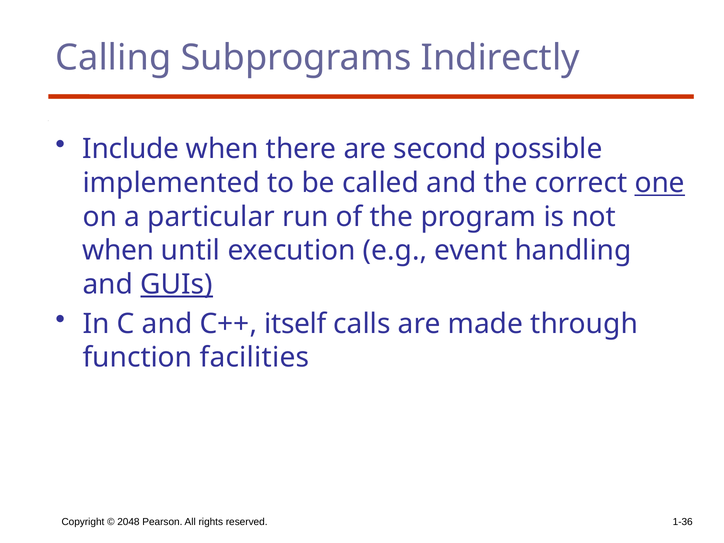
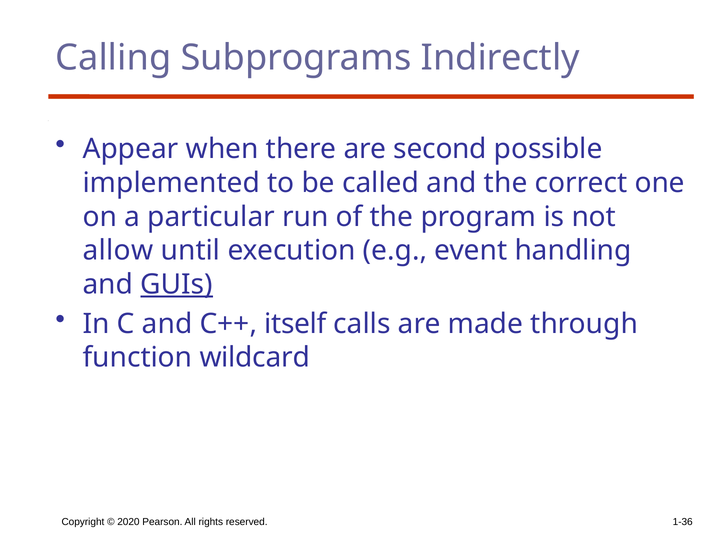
Include: Include -> Appear
one underline: present -> none
when at (118, 251): when -> allow
facilities: facilities -> wildcard
2048: 2048 -> 2020
